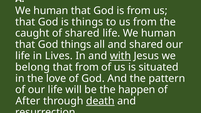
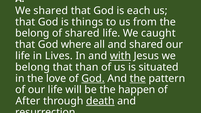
human at (51, 11): human -> shared
is from: from -> each
caught at (32, 33): caught -> belong
life We human: human -> caught
God things: things -> where
that from: from -> than
God at (93, 78) underline: none -> present
the at (138, 78) underline: none -> present
